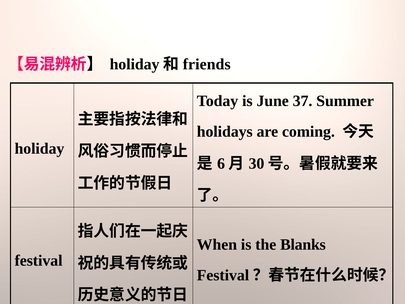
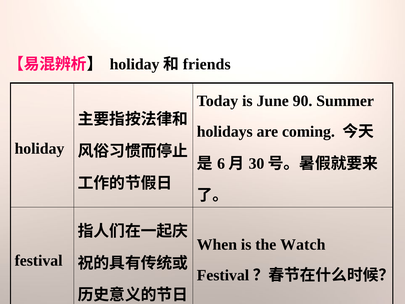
37: 37 -> 90
Blanks: Blanks -> Watch
